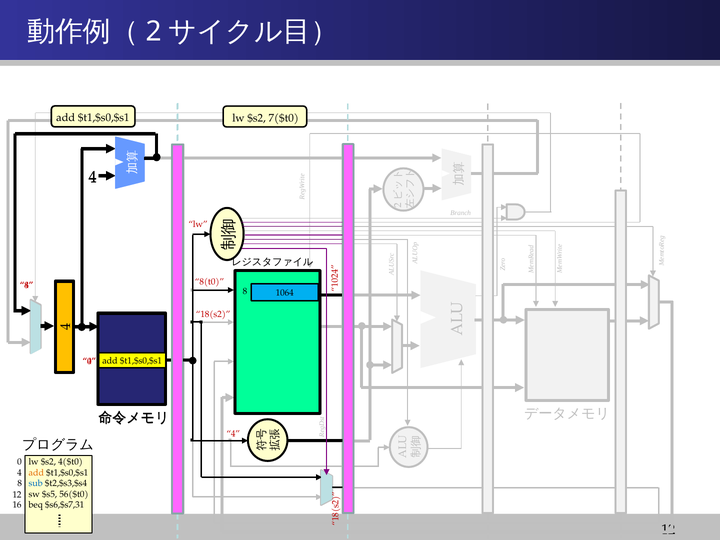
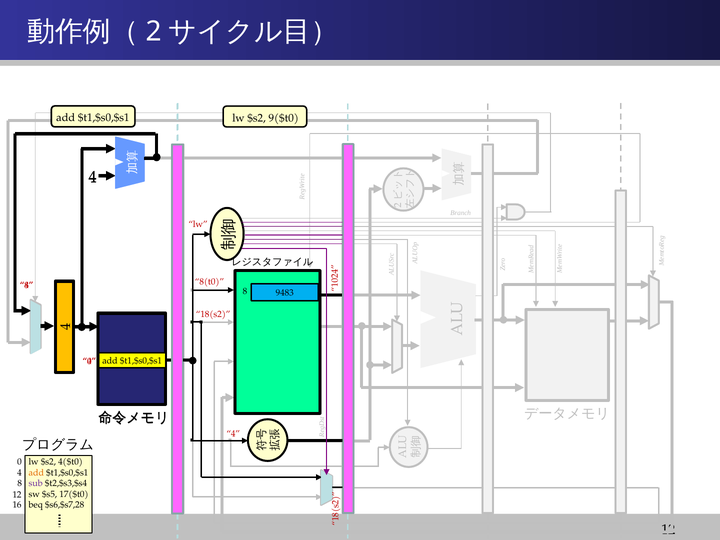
7($t0: 7($t0 -> 9($t0
1064: 1064 -> 9483
sub colour: blue -> purple
56($t0: 56($t0 -> 17($t0
$s6,$s7,31: $s6,$s7,31 -> $s6,$s7,28
